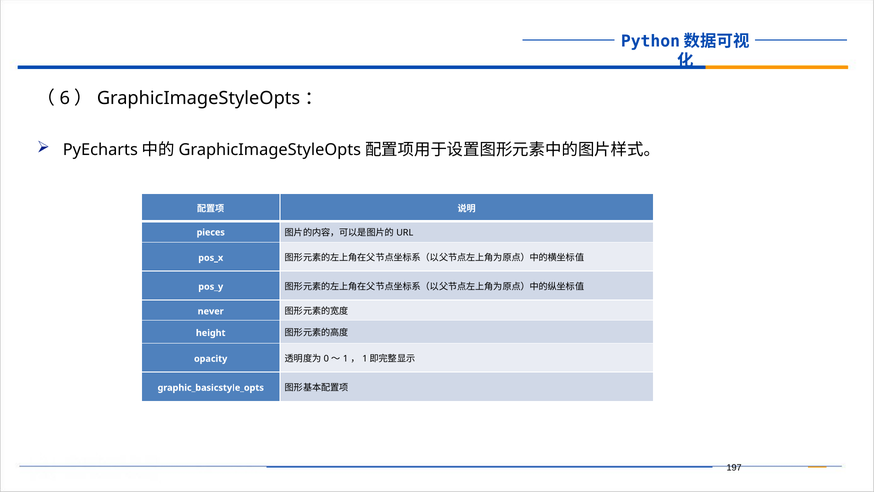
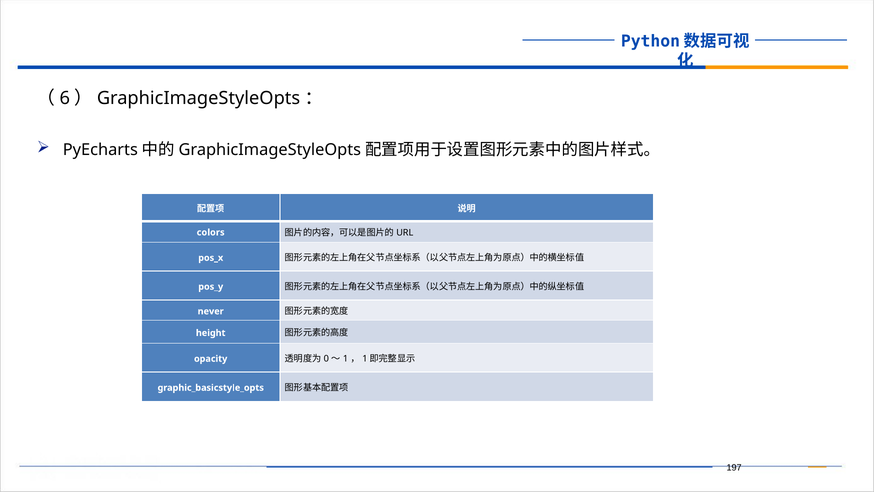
pieces: pieces -> colors
